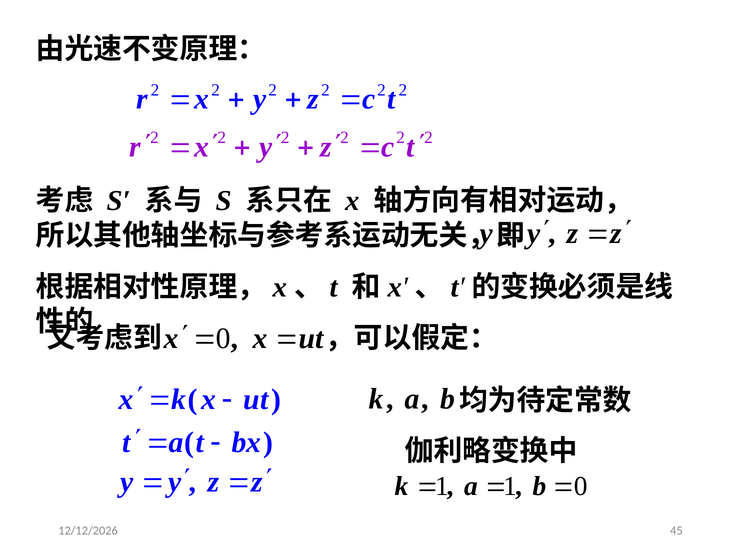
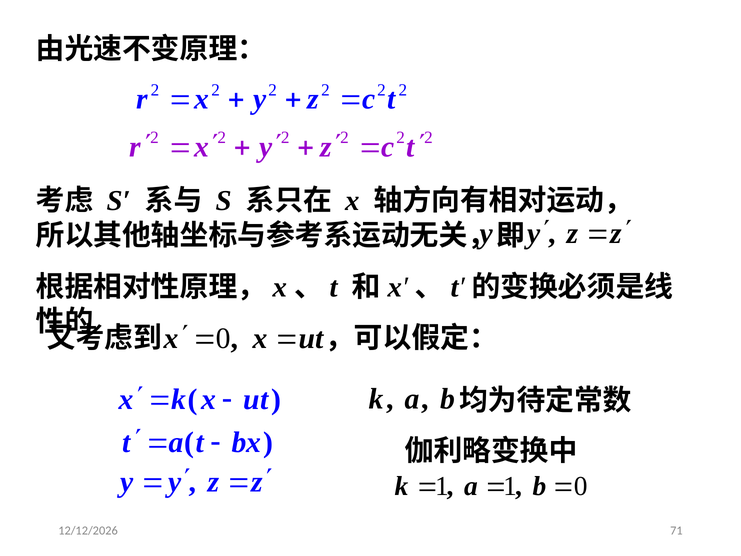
45: 45 -> 71
